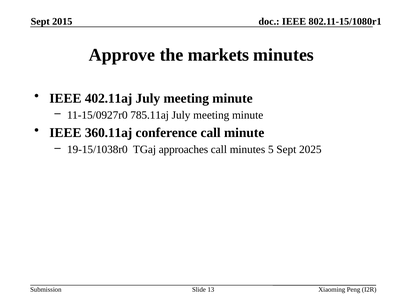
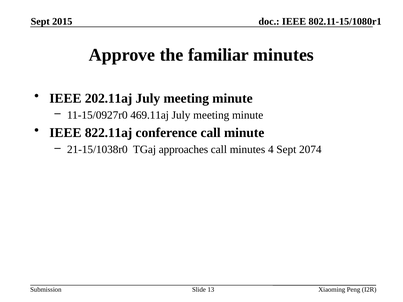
markets: markets -> familiar
402.11aj: 402.11aj -> 202.11aj
785.11aj: 785.11aj -> 469.11aj
360.11aj: 360.11aj -> 822.11aj
19-15/1038r0: 19-15/1038r0 -> 21-15/1038r0
5: 5 -> 4
2025: 2025 -> 2074
